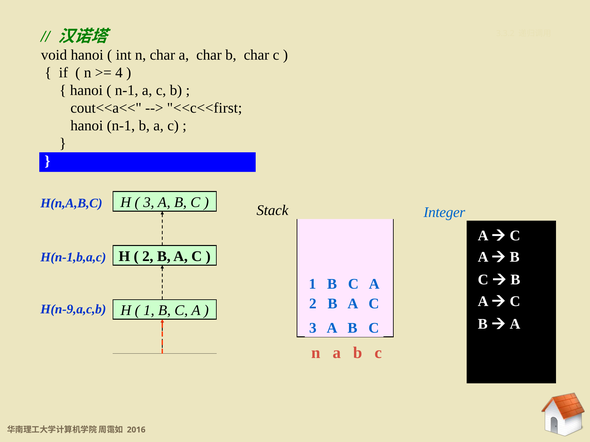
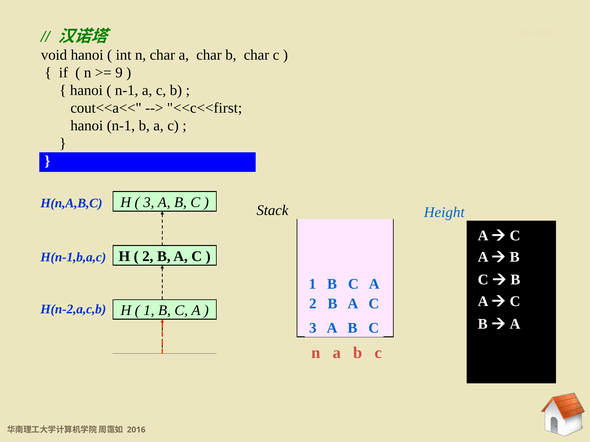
4: 4 -> 9
Integer: Integer -> Height
H(n-9,a,c,b: H(n-9,a,c,b -> H(n-2,a,c,b
